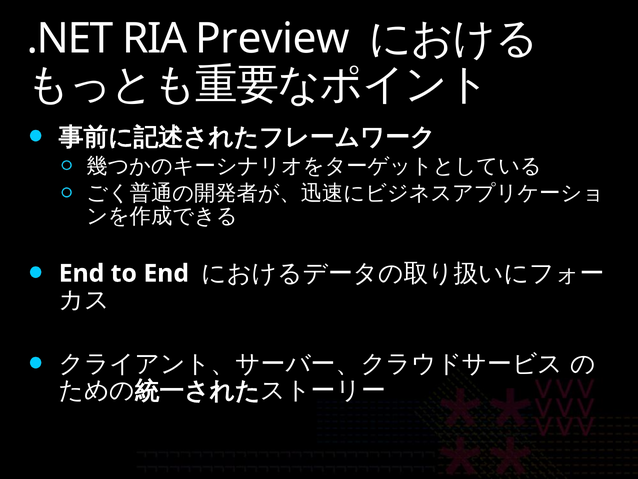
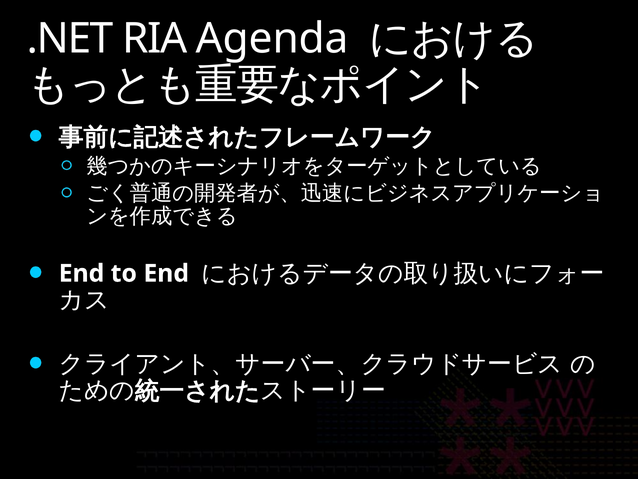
Preview: Preview -> Agenda
